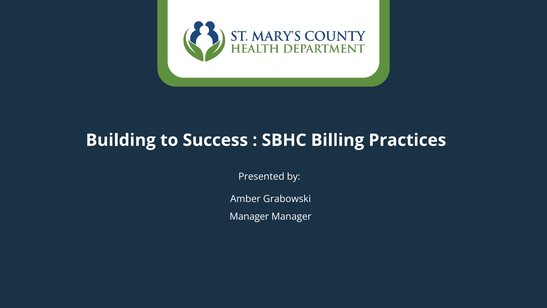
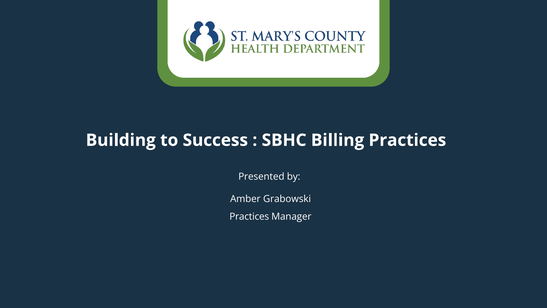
Manager at (249, 216): Manager -> Practices
